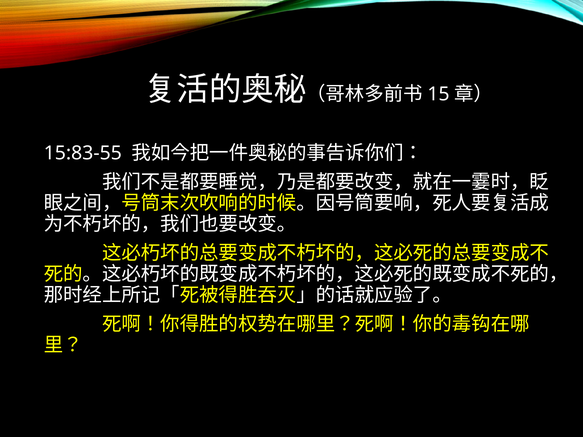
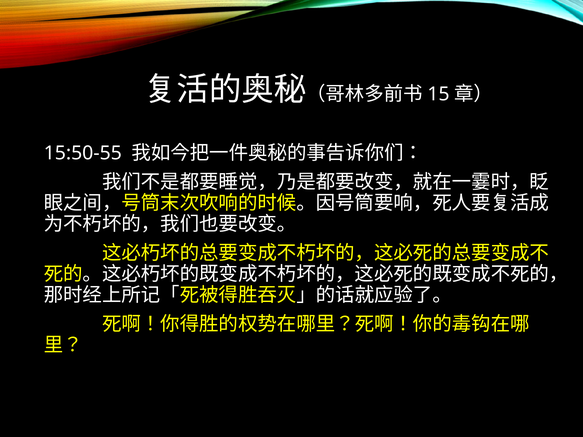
15:83-55: 15:83-55 -> 15:50-55
